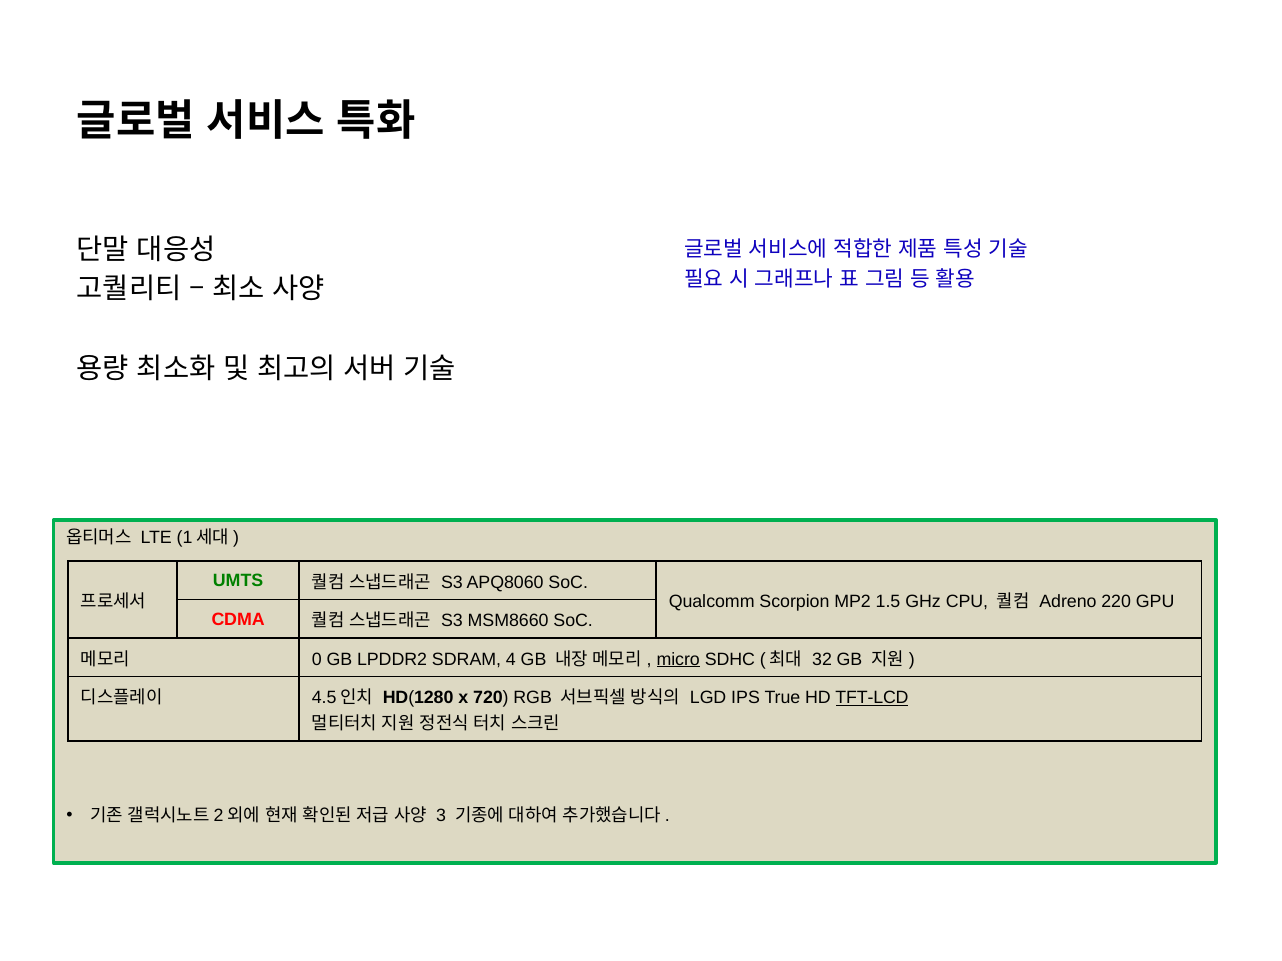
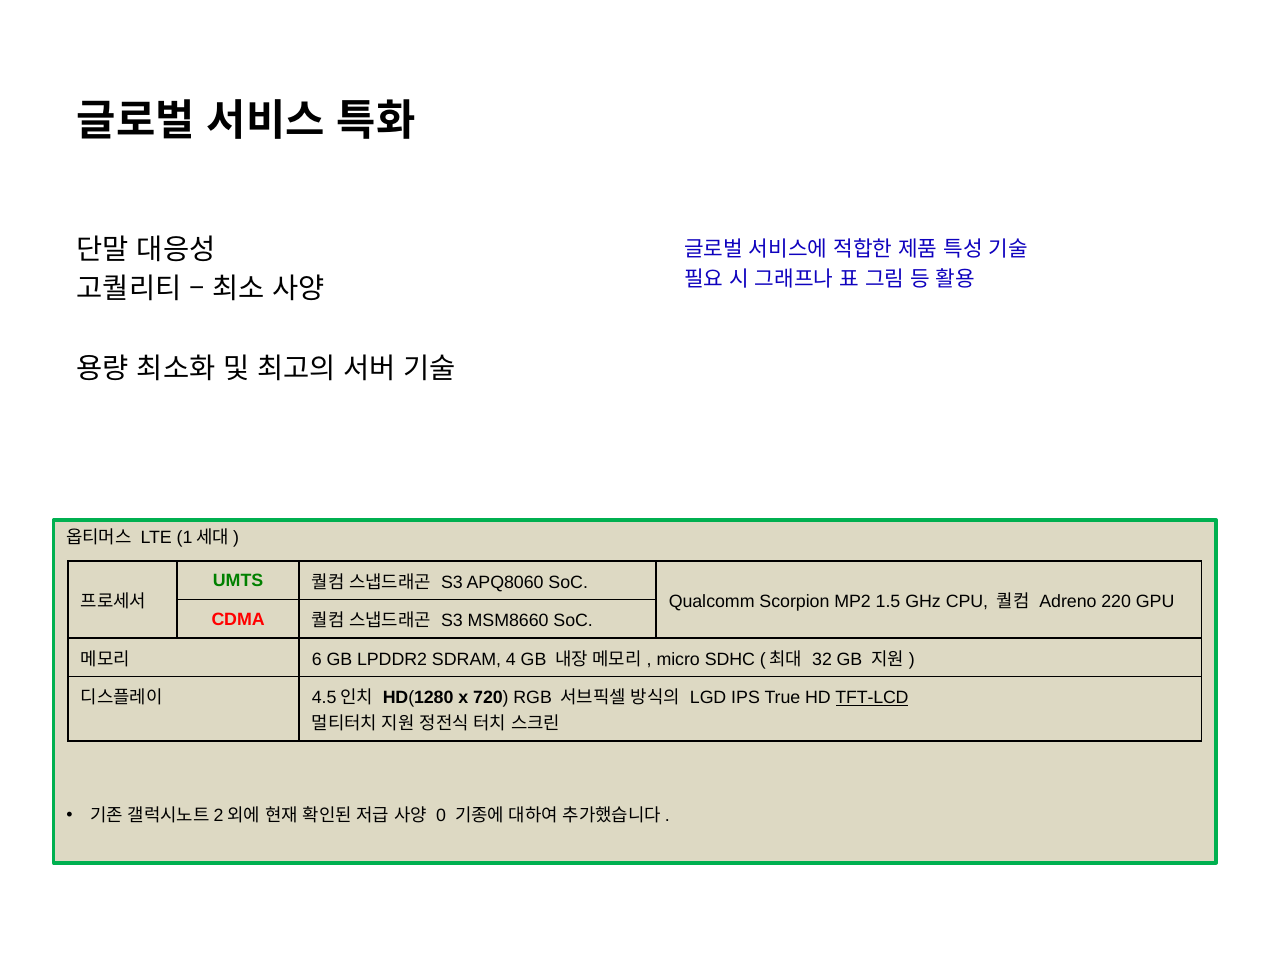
0: 0 -> 6
micro underline: present -> none
3: 3 -> 0
